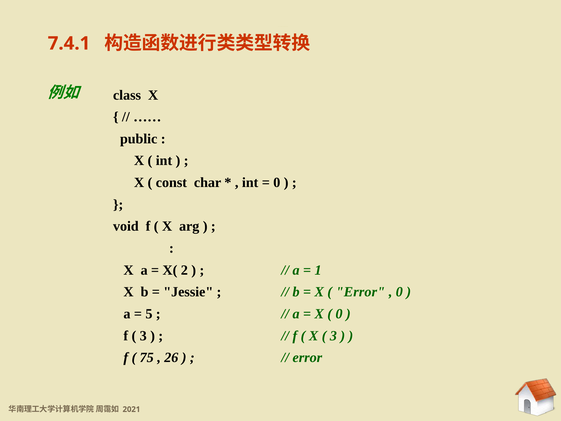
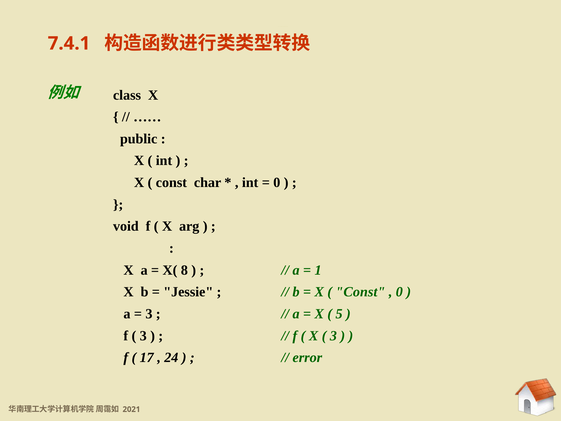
2: 2 -> 8
Error at (360, 292): Error -> Const
5 at (149, 314): 5 -> 3
0 at (339, 314): 0 -> 5
75: 75 -> 17
26: 26 -> 24
